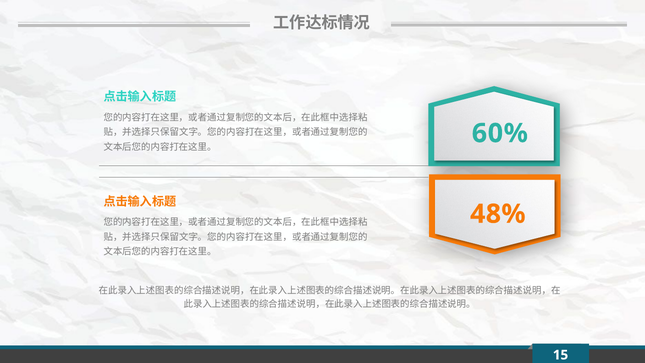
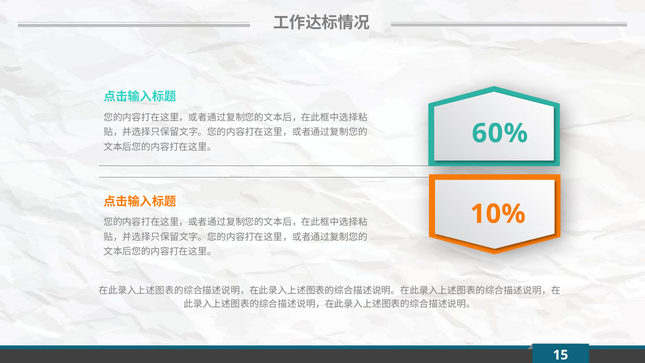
48%: 48% -> 10%
